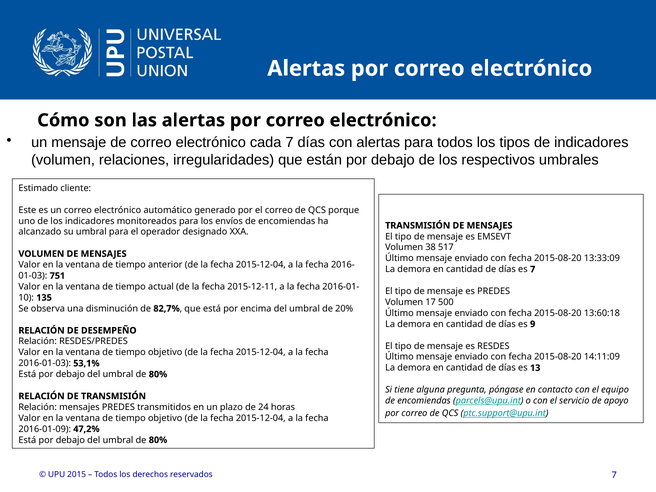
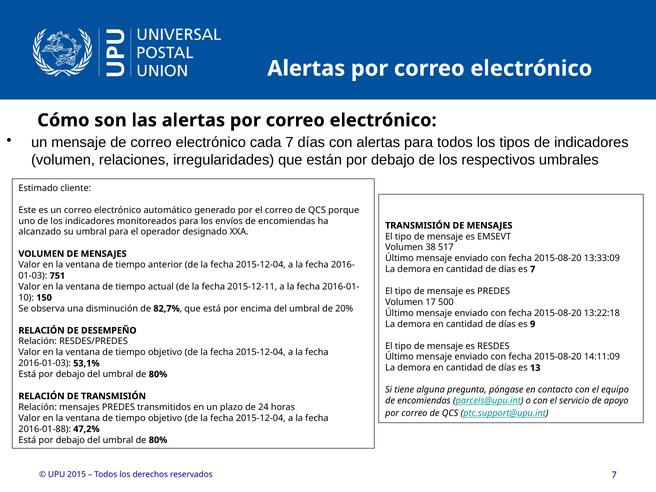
135: 135 -> 150
13:60:18: 13:60:18 -> 13:22:18
2016-01-09: 2016-01-09 -> 2016-01-88
